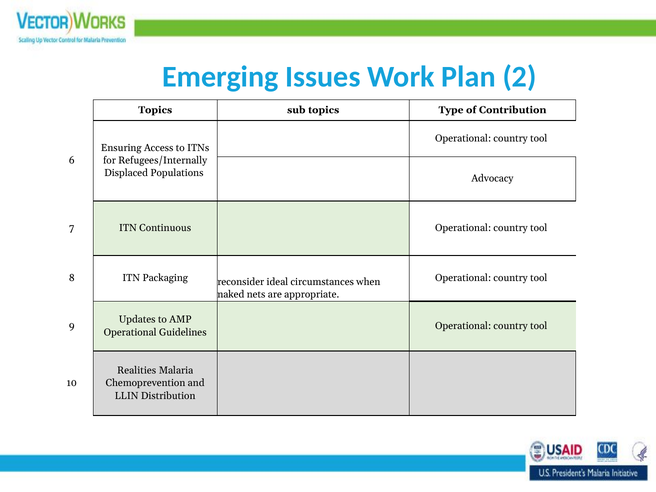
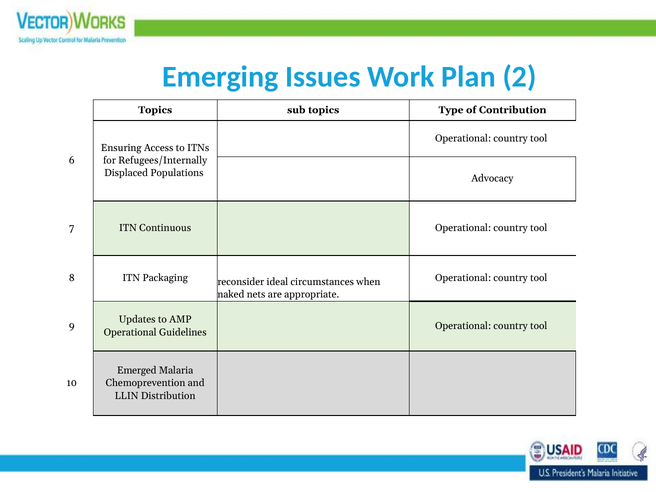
Realities: Realities -> Emerged
